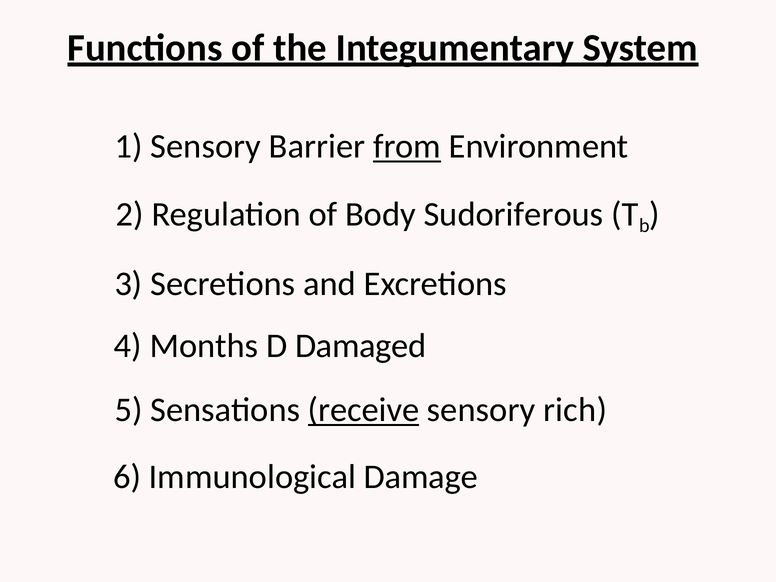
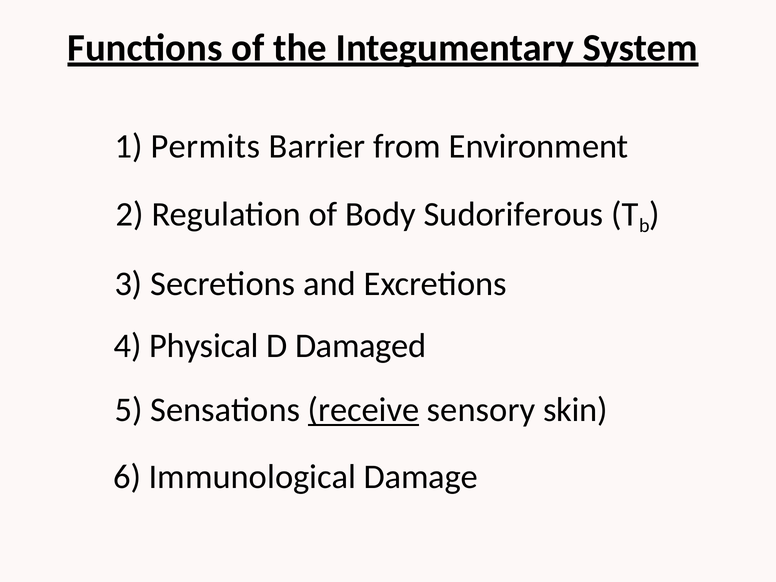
1 Sensory: Sensory -> Permits
from underline: present -> none
Months: Months -> Physical
rich: rich -> skin
